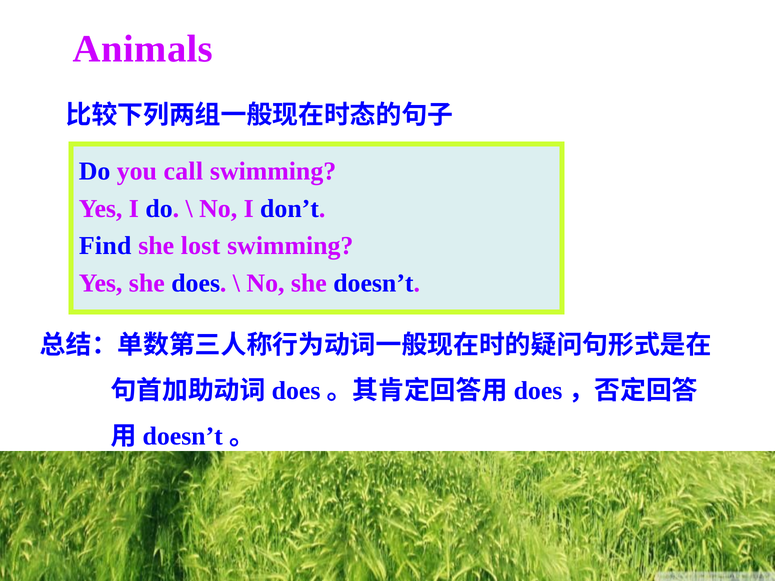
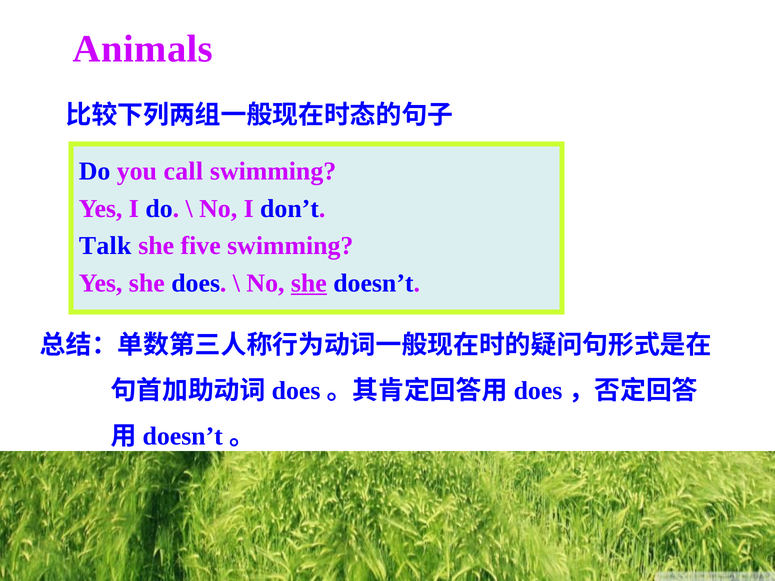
Find: Find -> Talk
lost: lost -> five
she at (309, 283) underline: none -> present
